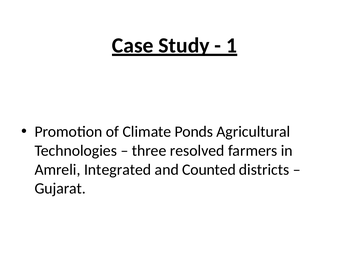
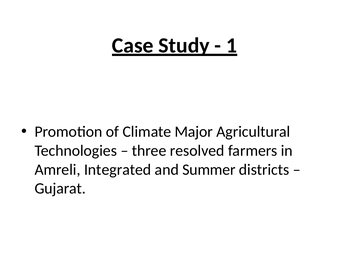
Ponds: Ponds -> Major
Counted: Counted -> Summer
